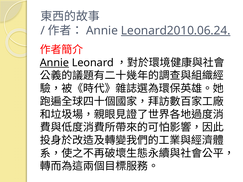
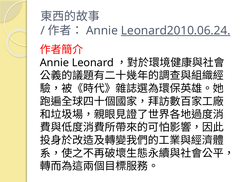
Annie at (54, 63) underline: present -> none
